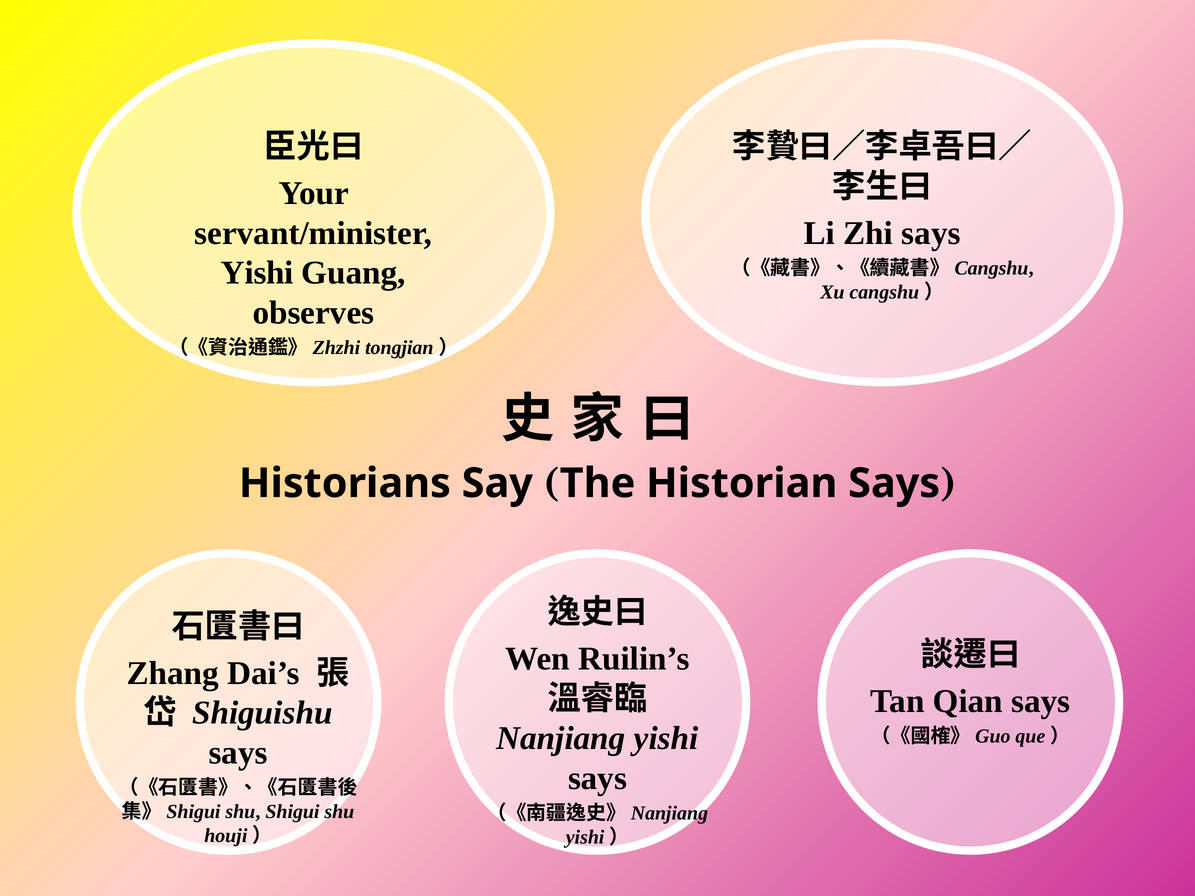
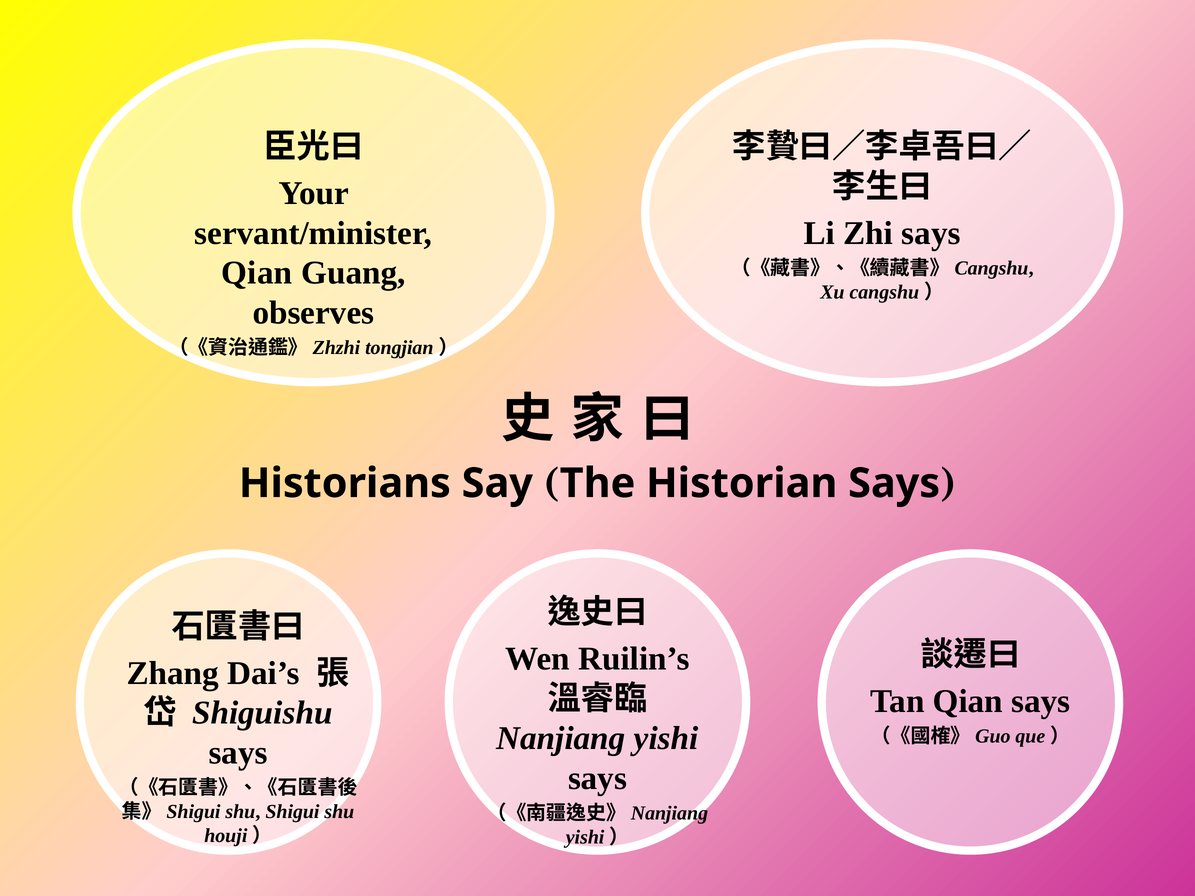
Yishi at (257, 273): Yishi -> Qian
